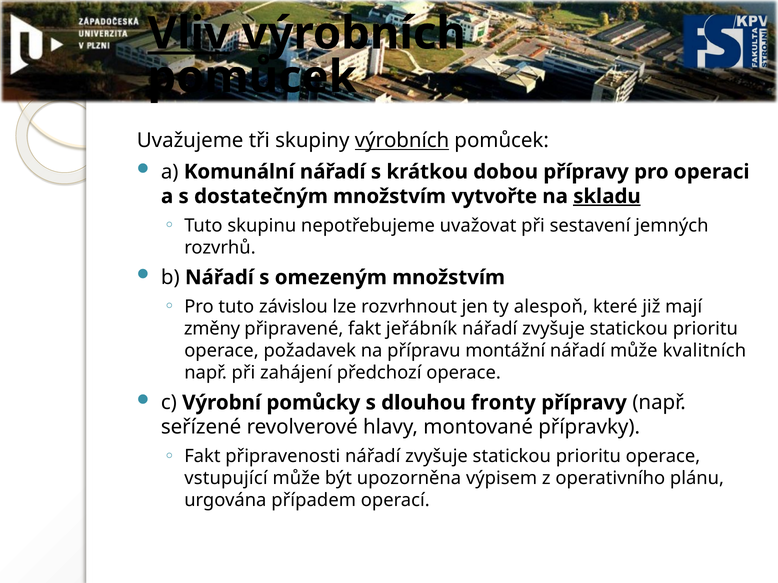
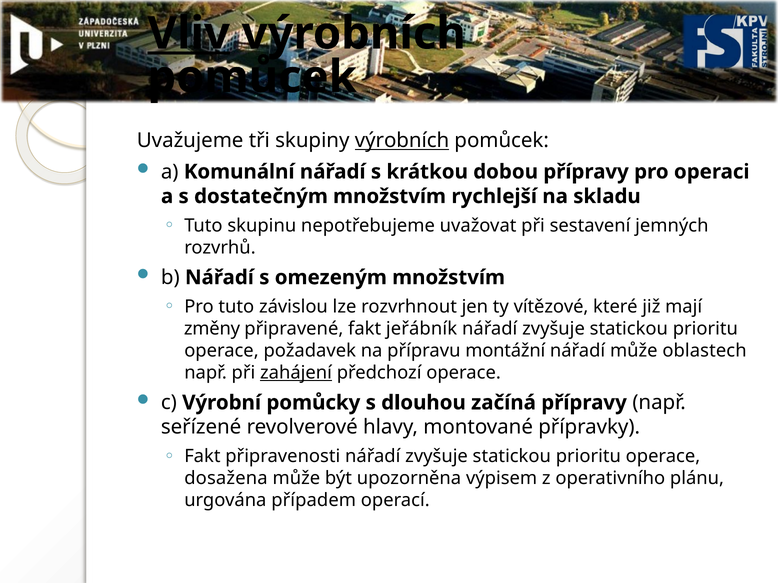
vytvořte: vytvořte -> rychlejší
skladu underline: present -> none
alespoň: alespoň -> vítězové
kvalitních: kvalitních -> oblastech
zahájení underline: none -> present
fronty: fronty -> začíná
vstupující: vstupující -> dosažena
